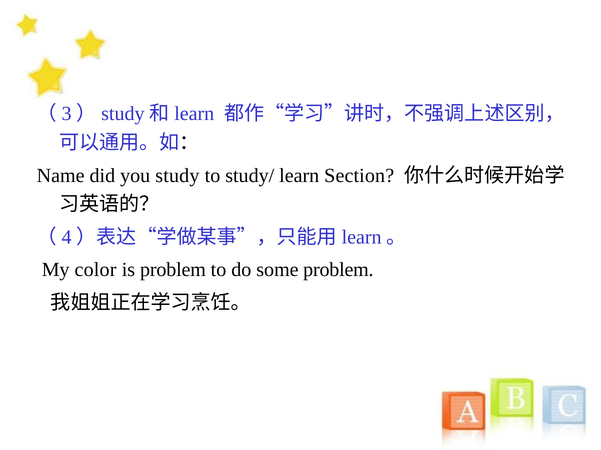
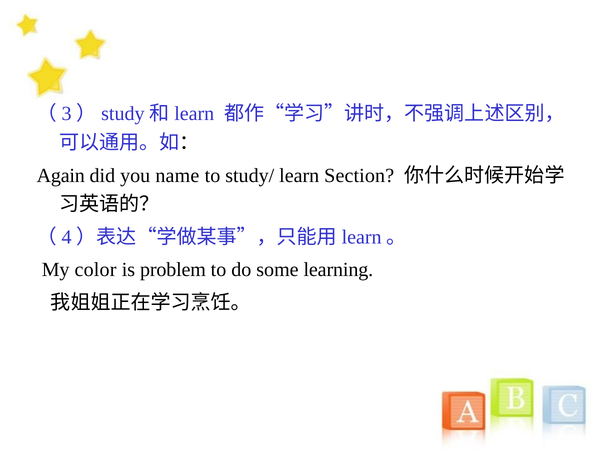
Name: Name -> Again
study: study -> name
some problem: problem -> learning
